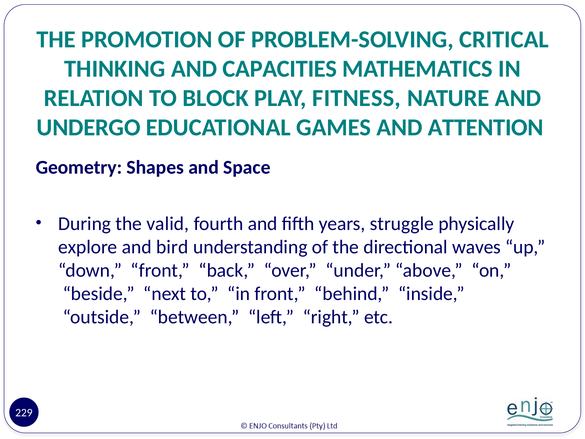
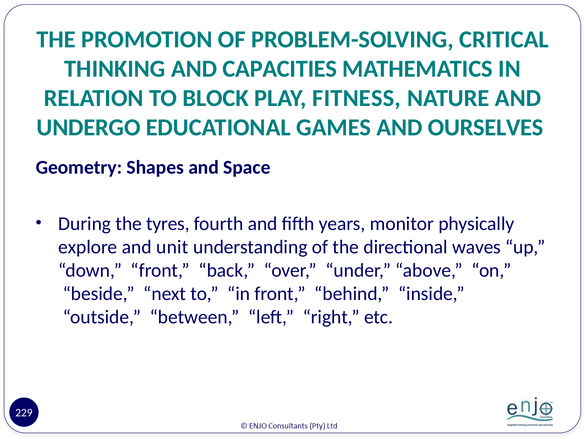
ATTENTION: ATTENTION -> OURSELVES
valid: valid -> tyres
struggle: struggle -> monitor
bird: bird -> unit
